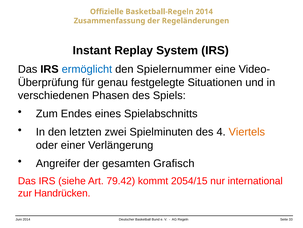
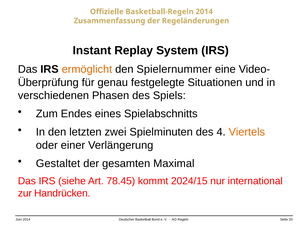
ermöglicht colour: blue -> orange
Angreifer: Angreifer -> Gestaltet
Grafisch: Grafisch -> Maximal
79.42: 79.42 -> 78.45
2054/15: 2054/15 -> 2024/15
